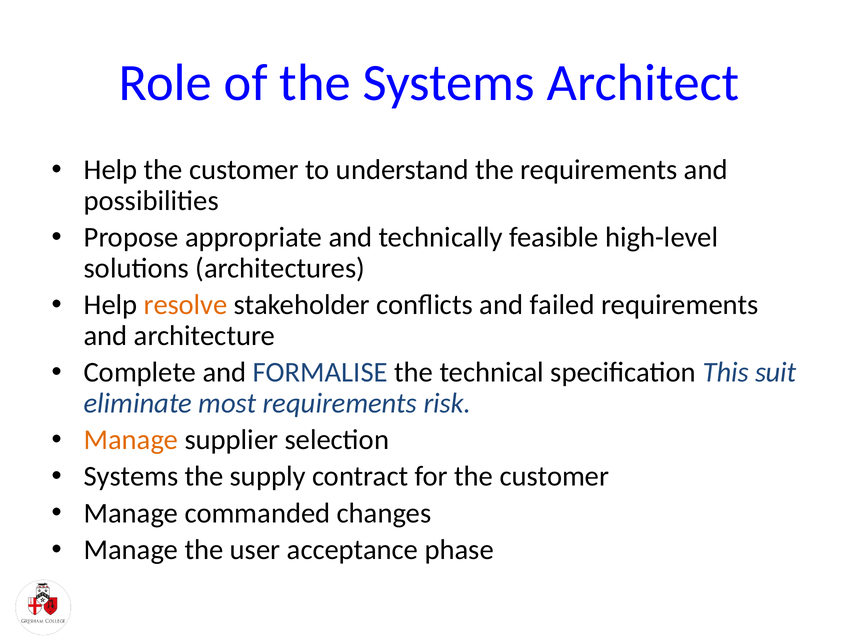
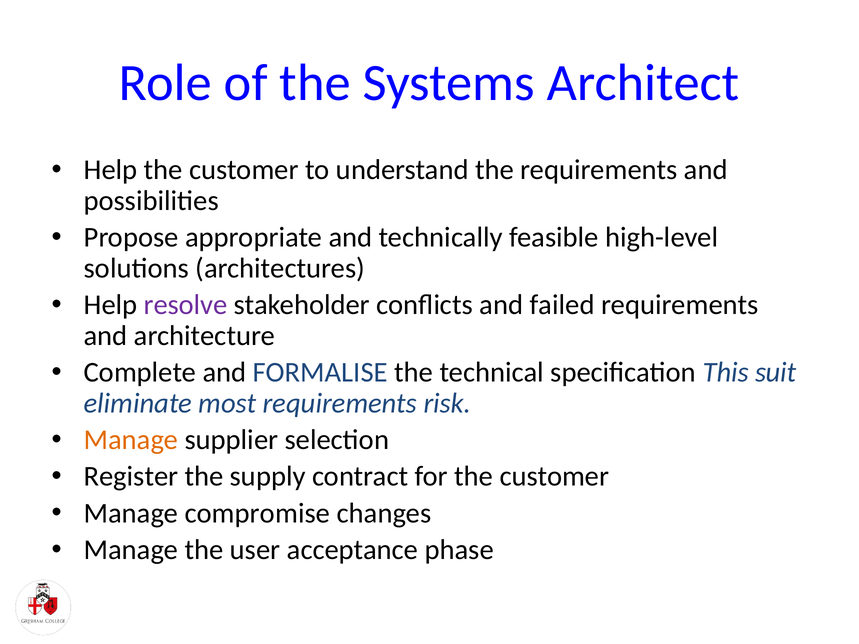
resolve colour: orange -> purple
Systems at (131, 477): Systems -> Register
commanded: commanded -> compromise
